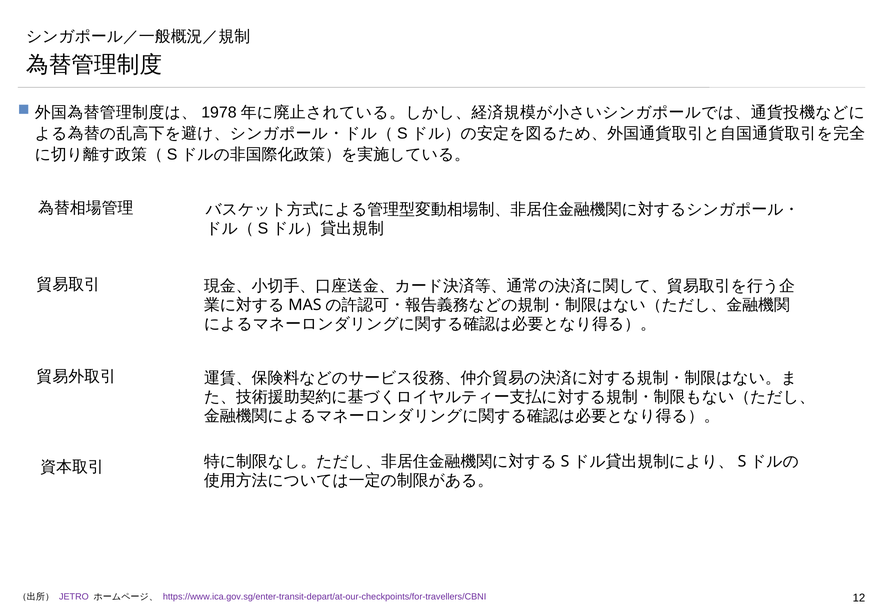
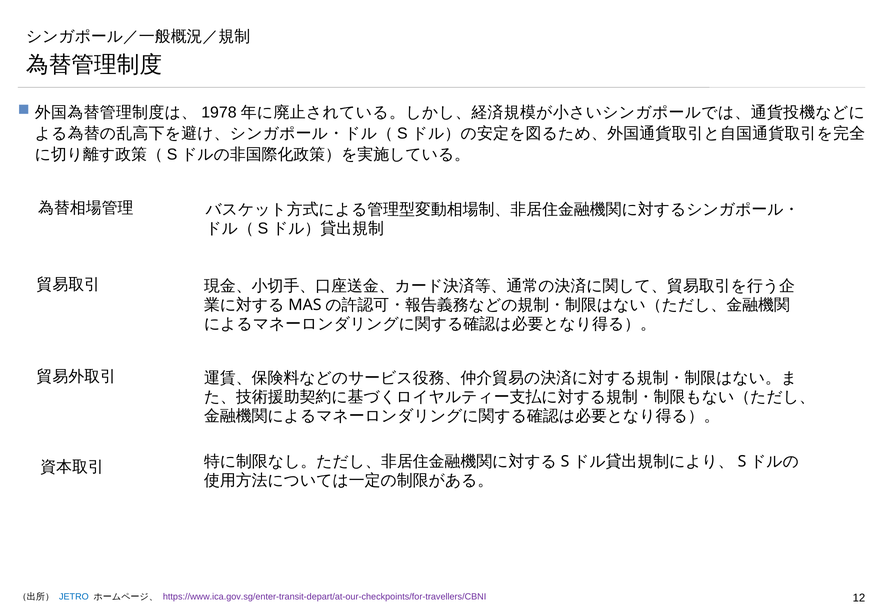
JETRO colour: purple -> blue
